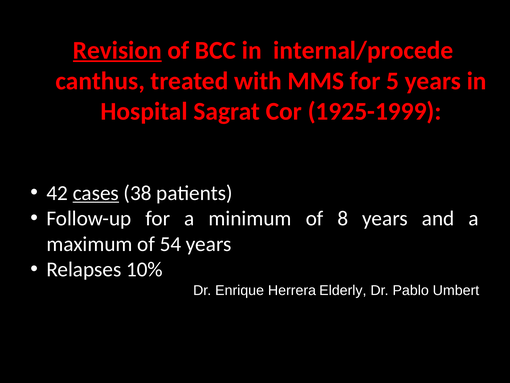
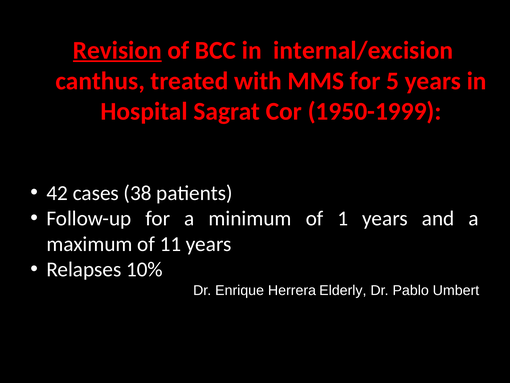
internal/procede: internal/procede -> internal/excision
1925-1999: 1925-1999 -> 1950-1999
cases underline: present -> none
8: 8 -> 1
54: 54 -> 11
